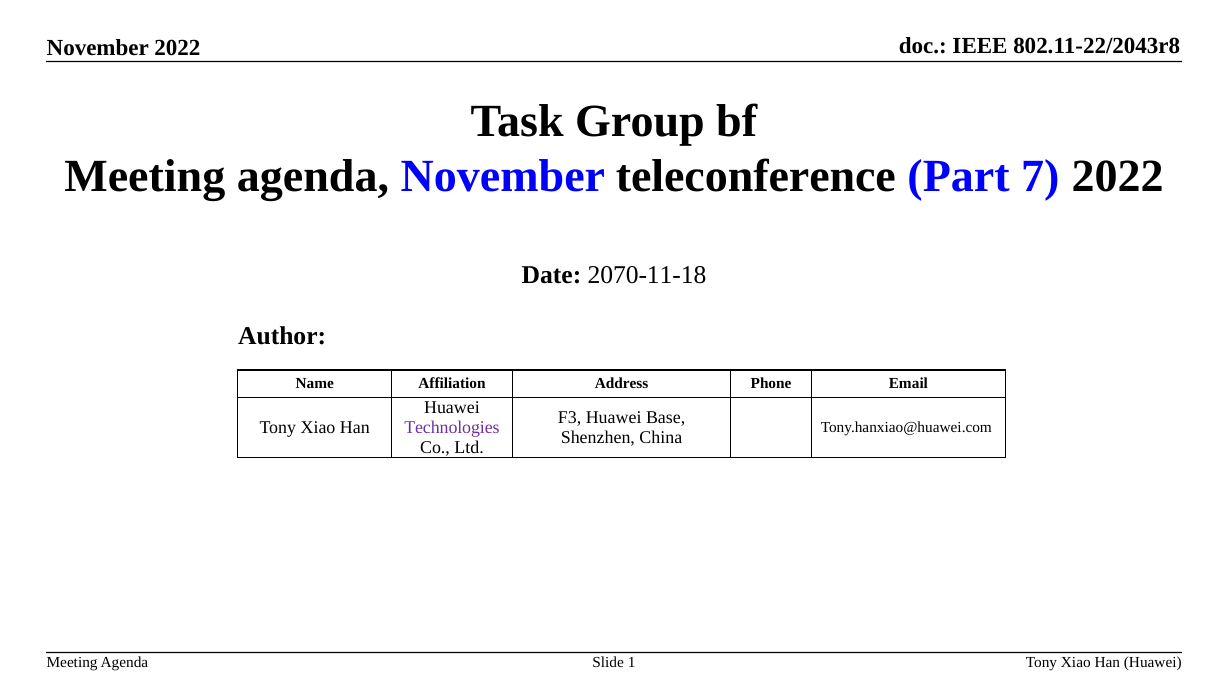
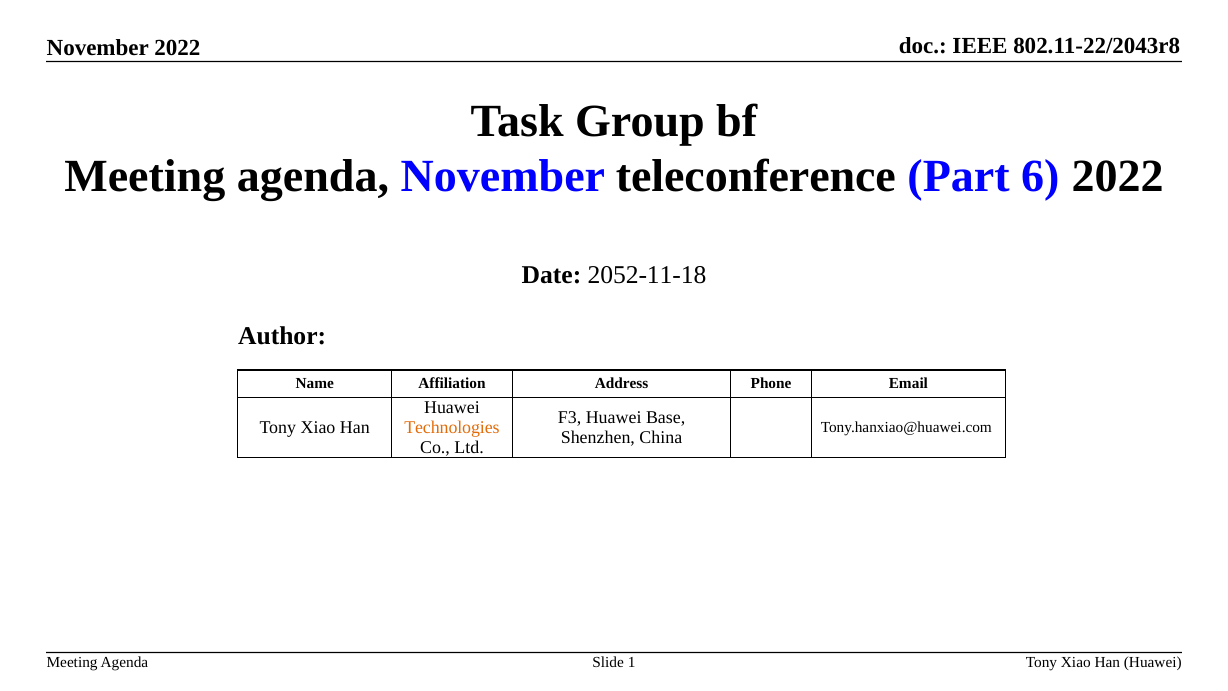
7: 7 -> 6
2070-11-18: 2070-11-18 -> 2052-11-18
Technologies colour: purple -> orange
